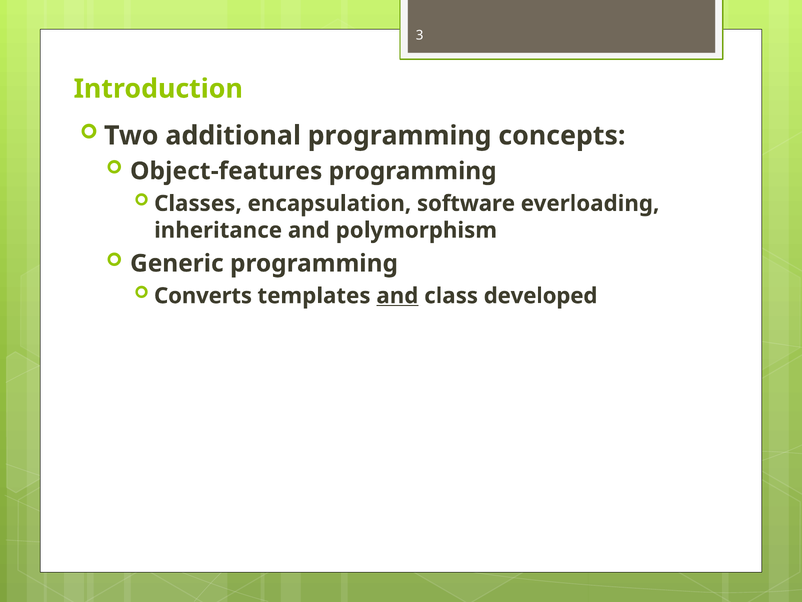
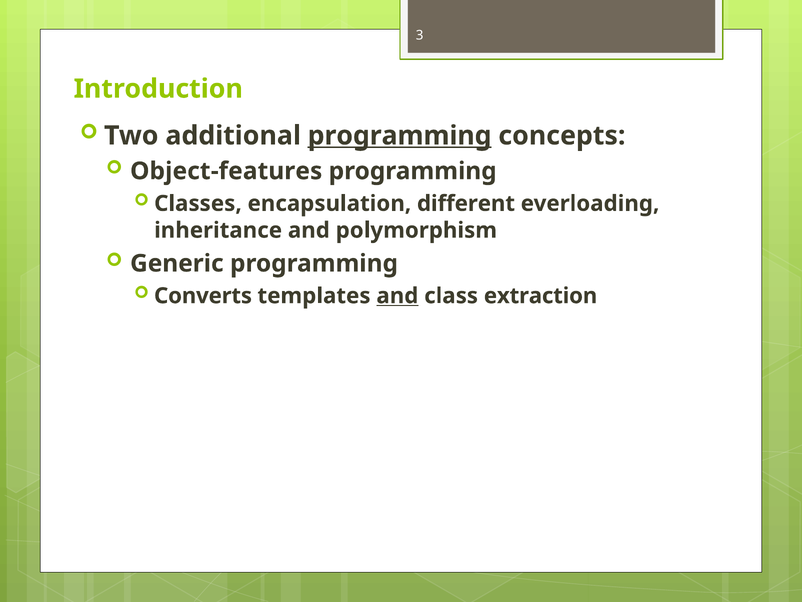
programming at (400, 136) underline: none -> present
software: software -> different
developed: developed -> extraction
